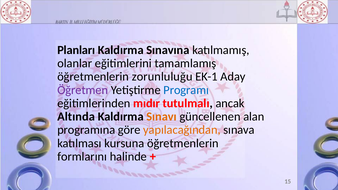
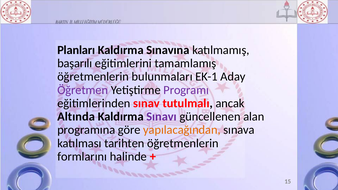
olanlar: olanlar -> başarılı
zorunluluğu: zorunluluğu -> bulunmaları
Programı colour: blue -> purple
mıdır: mıdır -> sınav
Sınavı colour: orange -> purple
kursuna: kursuna -> tarihten
